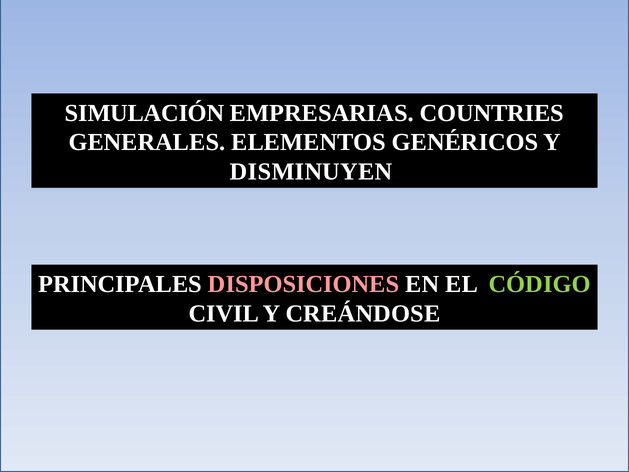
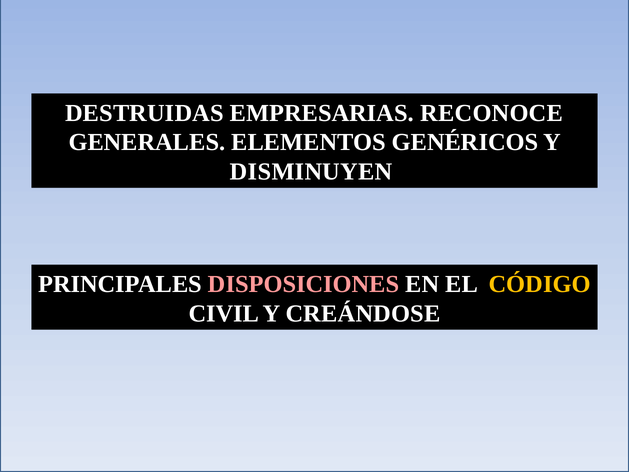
SIMULACIÓN: SIMULACIÓN -> DESTRUIDAS
COUNTRIES: COUNTRIES -> RECONOCE
CÓDIGO colour: light green -> yellow
